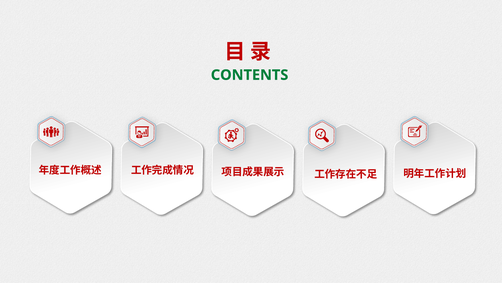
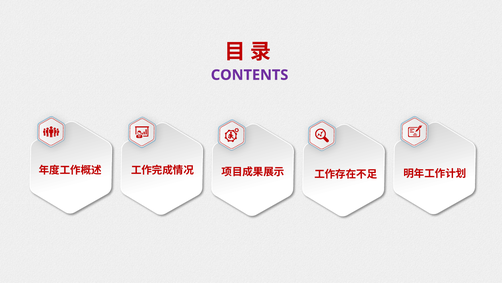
CONTENTS colour: green -> purple
